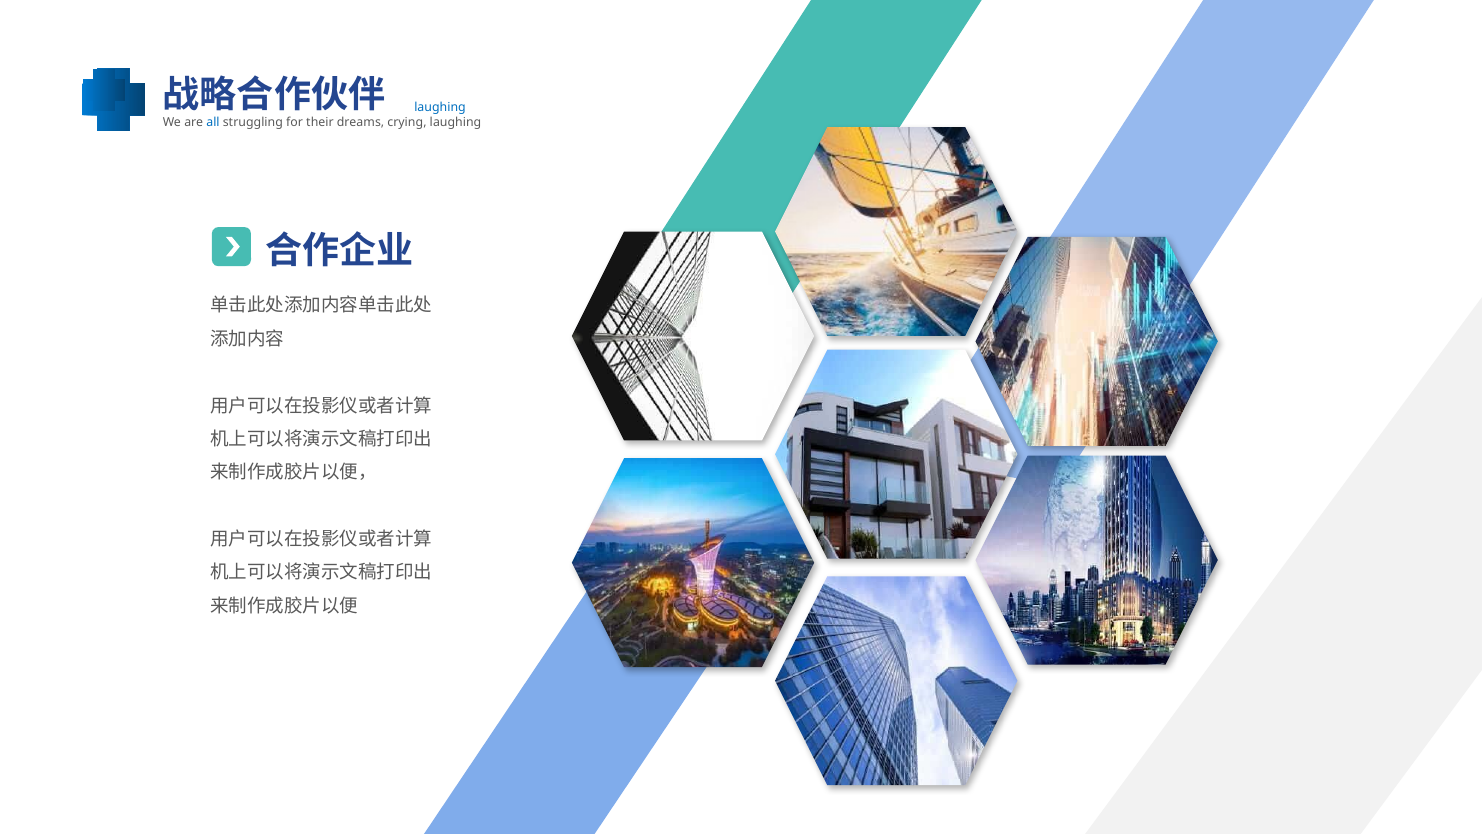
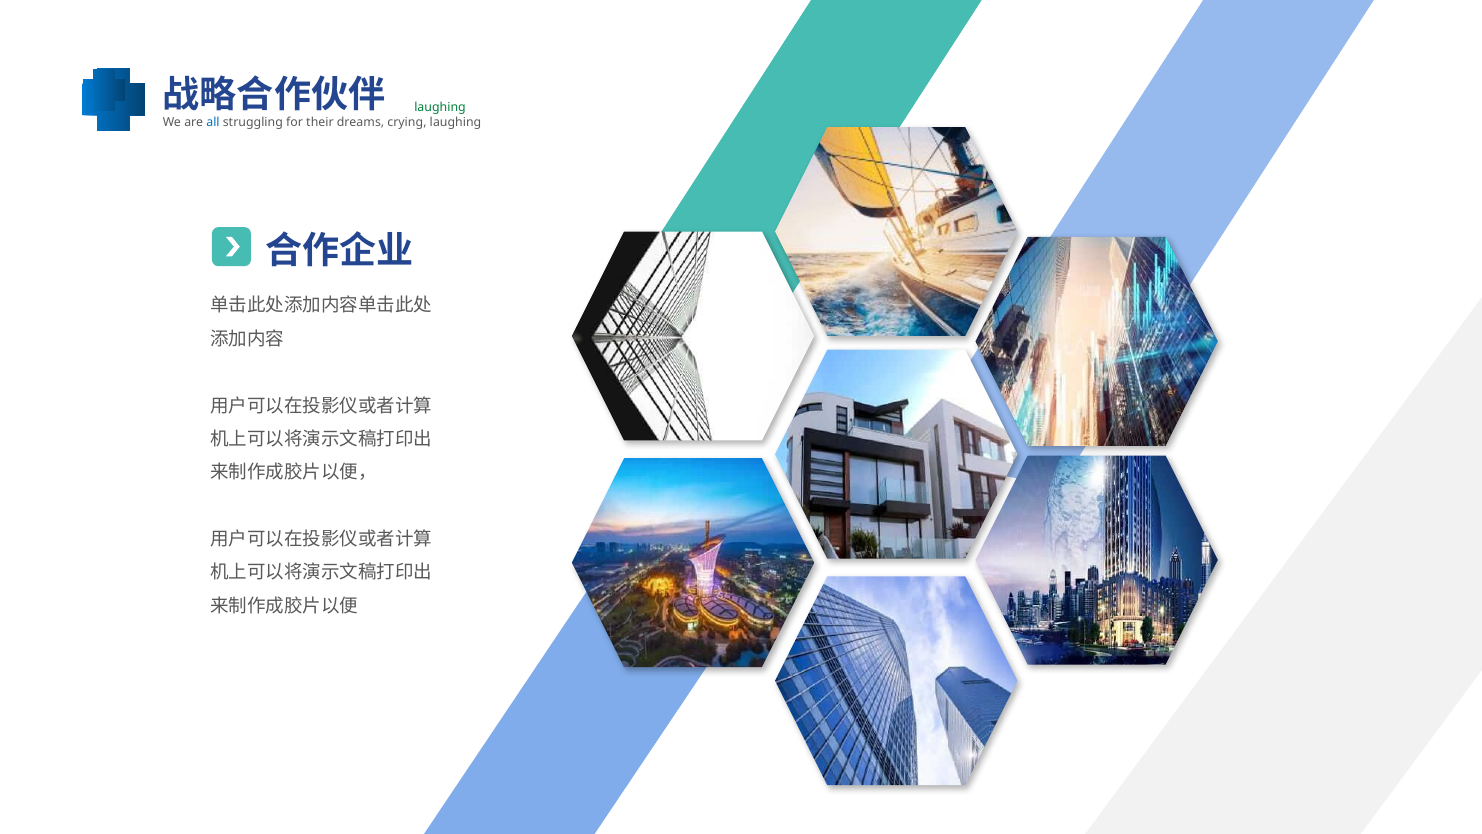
laughing at (440, 107) colour: blue -> green
